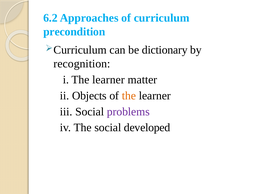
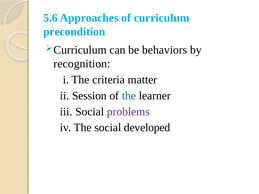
6.2: 6.2 -> 5.6
dictionary: dictionary -> behaviors
i The learner: learner -> criteria
Objects: Objects -> Session
the at (129, 96) colour: orange -> blue
